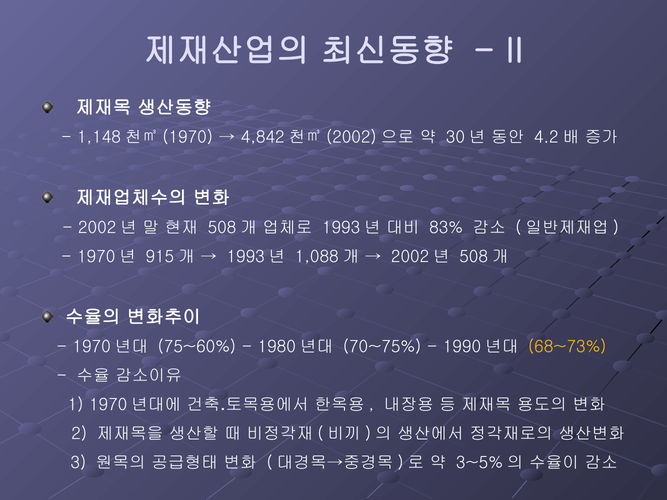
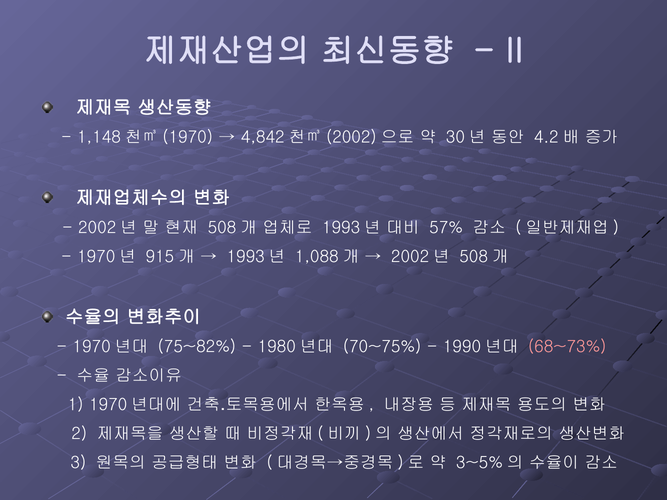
83%: 83% -> 57%
75~60%: 75~60% -> 75~82%
68~73% colour: yellow -> pink
